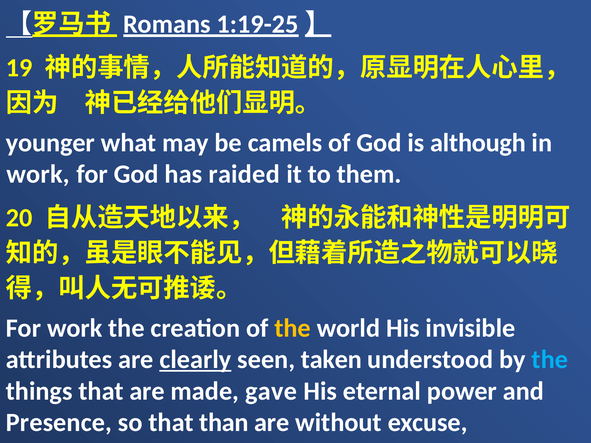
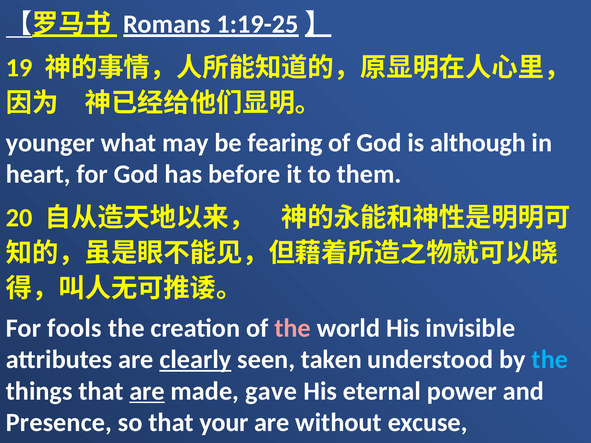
camels: camels -> fearing
work at (38, 174): work -> heart
raided: raided -> before
For work: work -> fools
the at (293, 328) colour: yellow -> pink
are at (147, 391) underline: none -> present
than: than -> your
